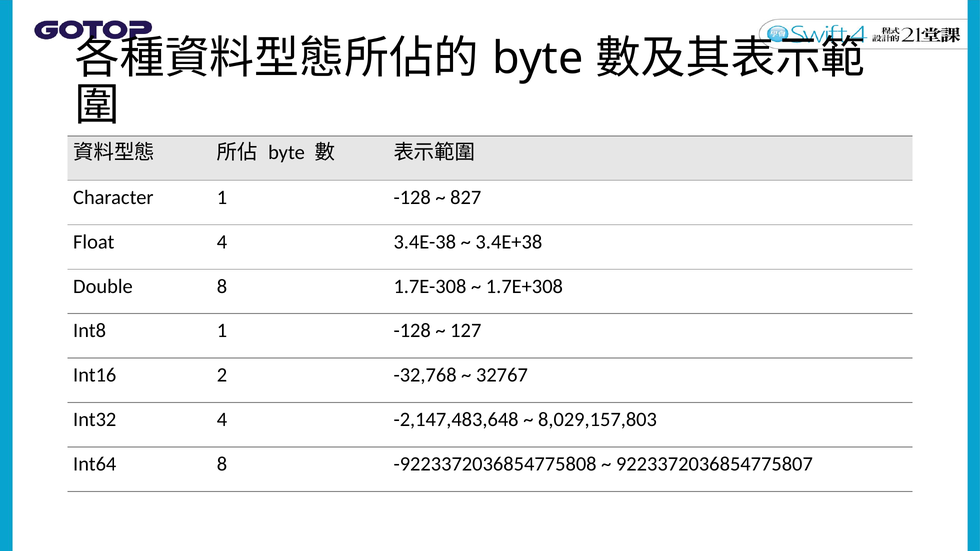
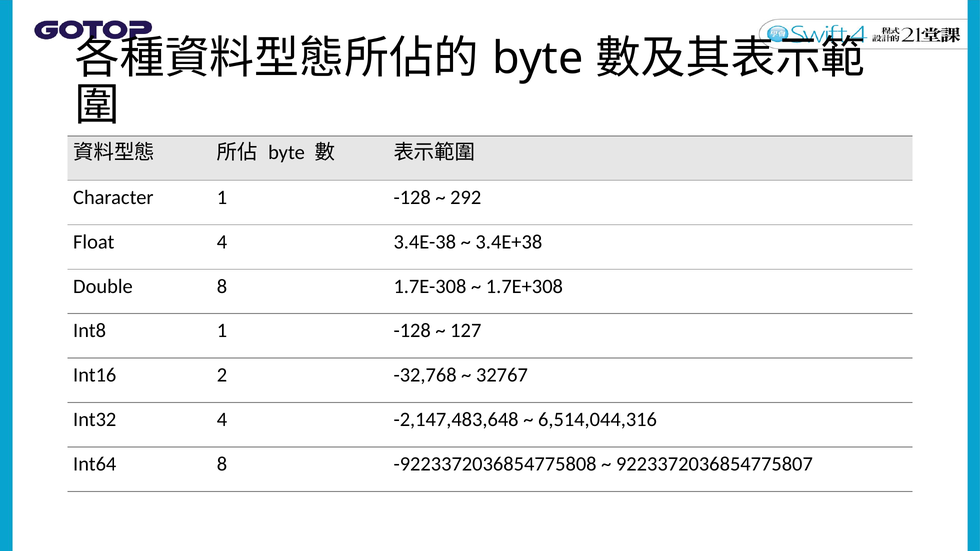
827: 827 -> 292
8,029,157,803: 8,029,157,803 -> 6,514,044,316
